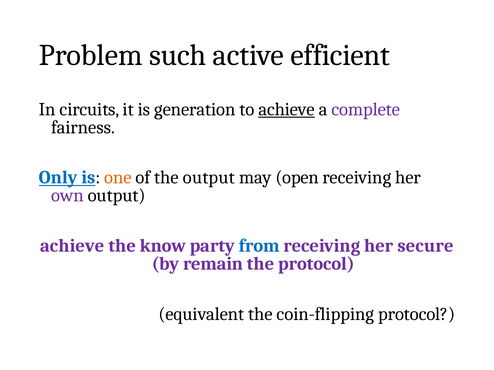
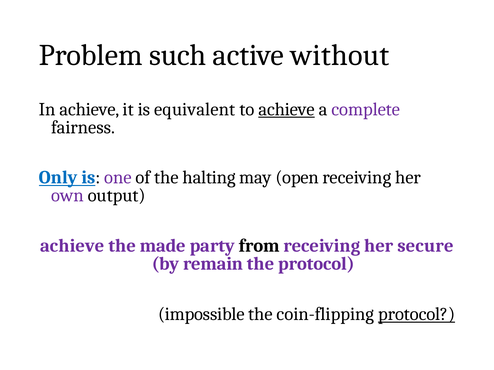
efficient: efficient -> without
In circuits: circuits -> achieve
generation: generation -> equivalent
one colour: orange -> purple
the output: output -> halting
know: know -> made
from colour: blue -> black
equivalent: equivalent -> impossible
protocol at (417, 315) underline: none -> present
